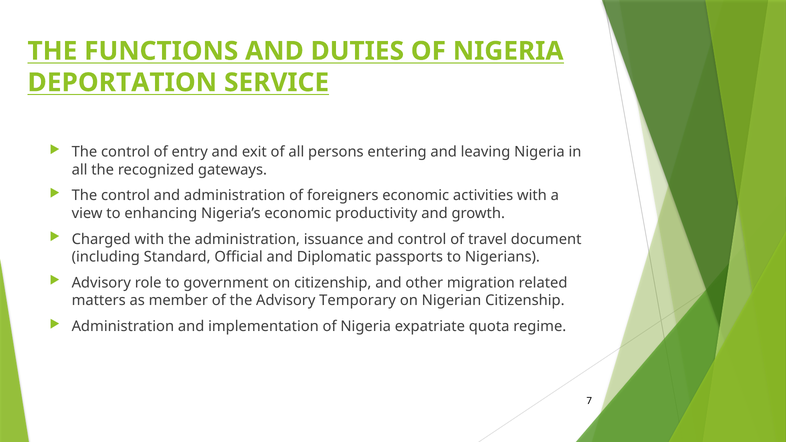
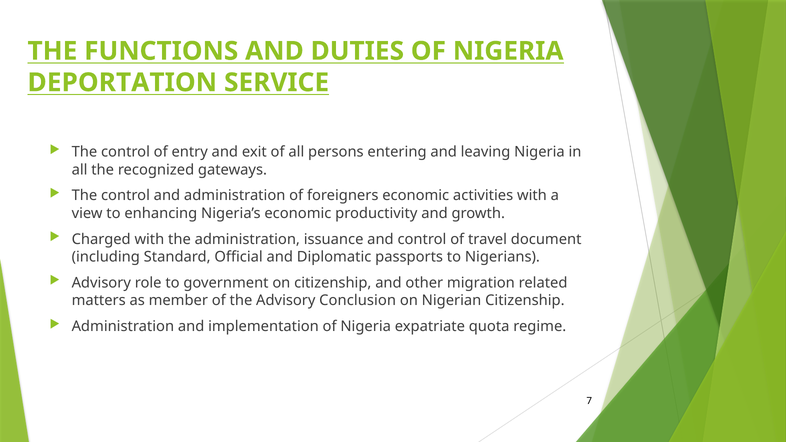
Temporary: Temporary -> Conclusion
